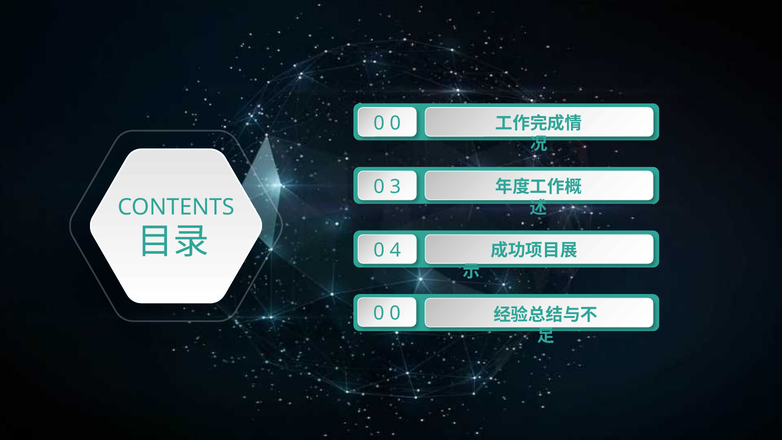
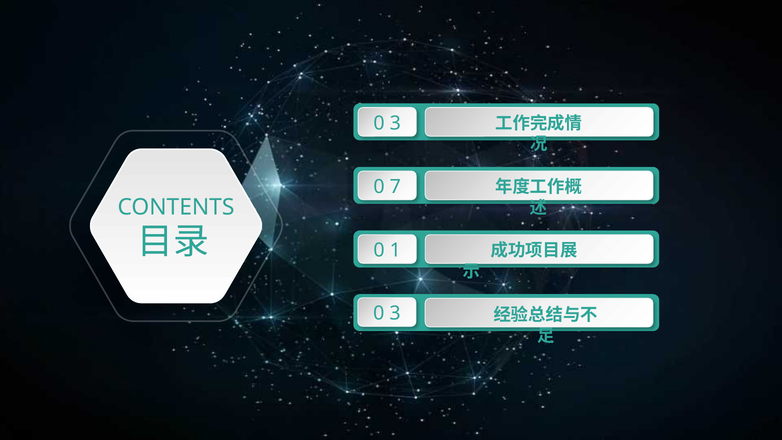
0 at (395, 123): 0 -> 3
3: 3 -> 7
4: 4 -> 1
0 at (395, 313): 0 -> 3
